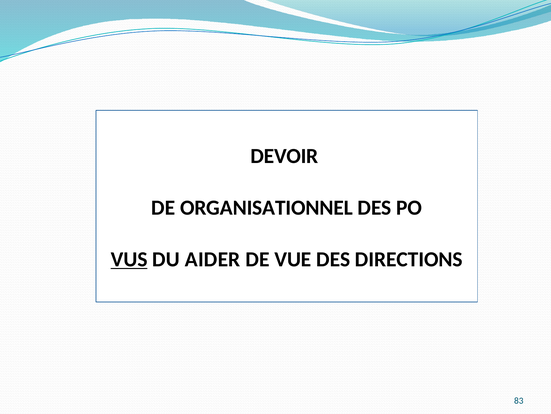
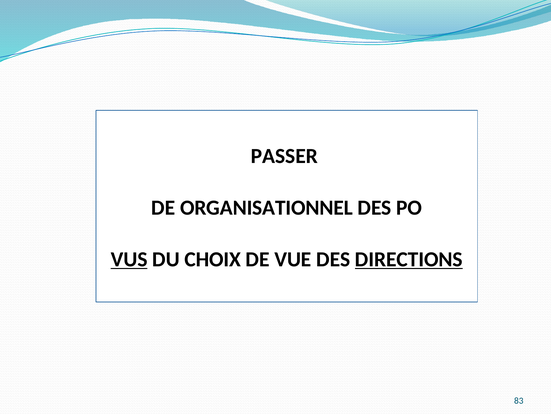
DEVOIR: DEVOIR -> PASSER
AIDER: AIDER -> CHOIX
DIRECTIONS underline: none -> present
